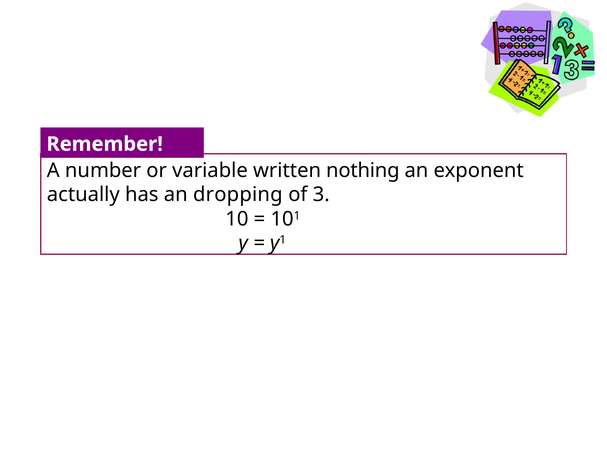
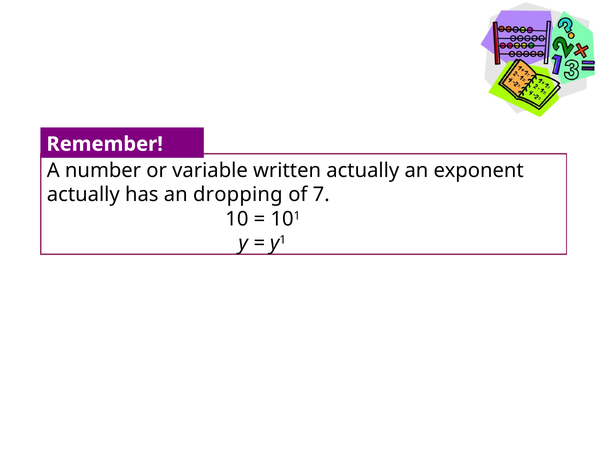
written nothing: nothing -> actually
3: 3 -> 7
